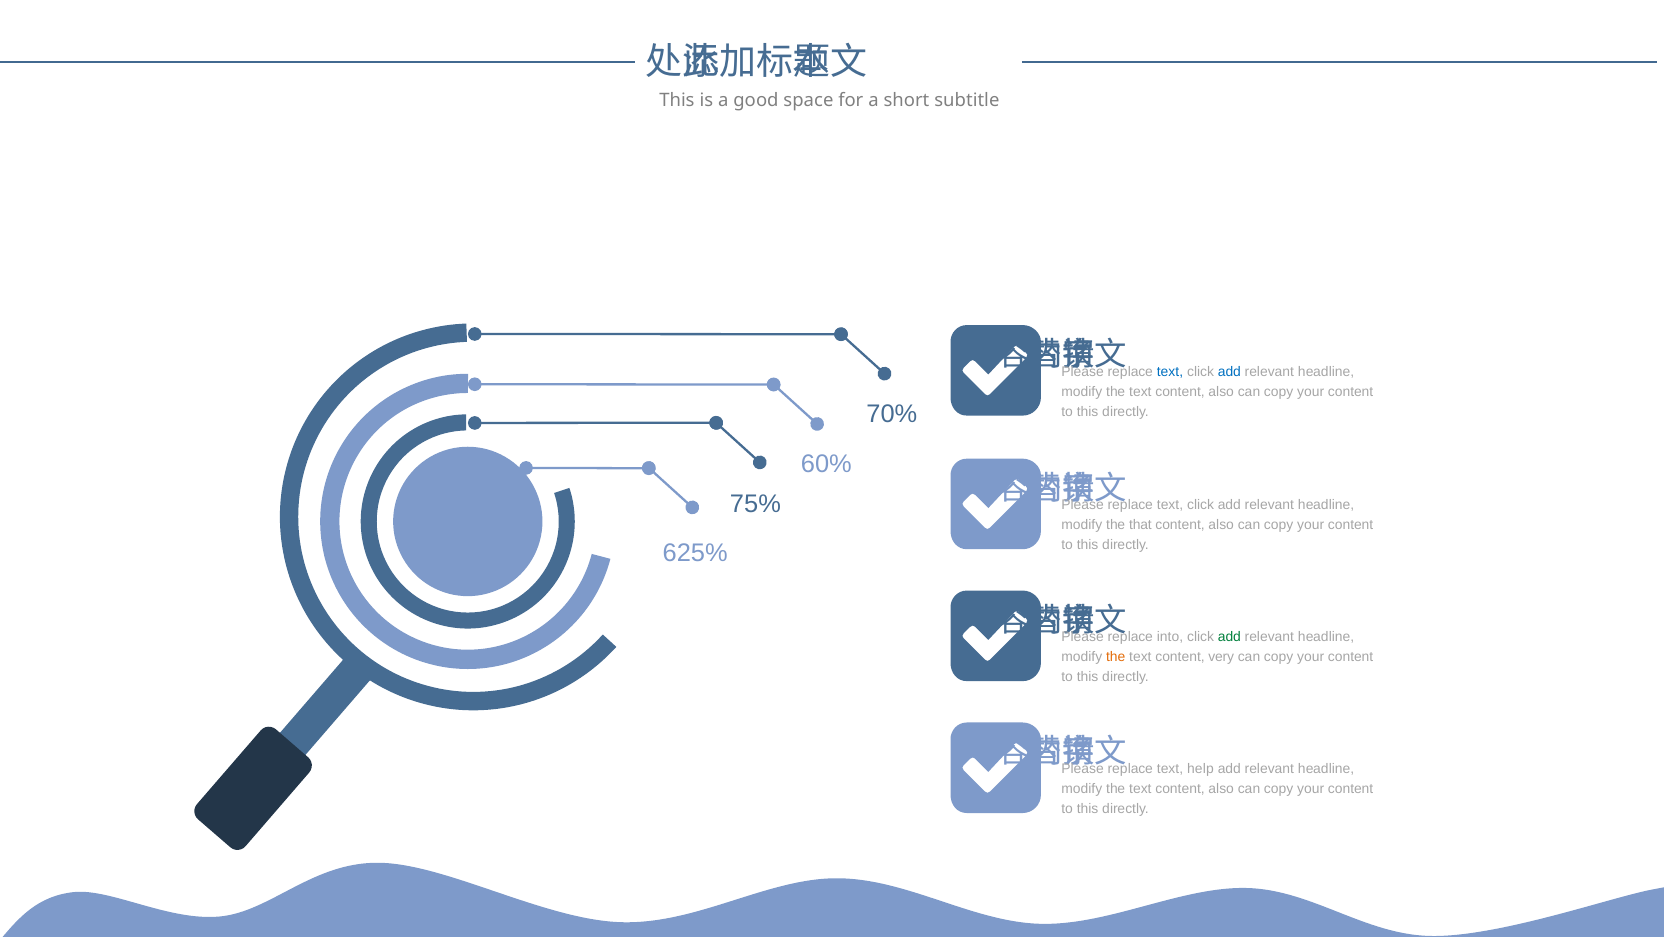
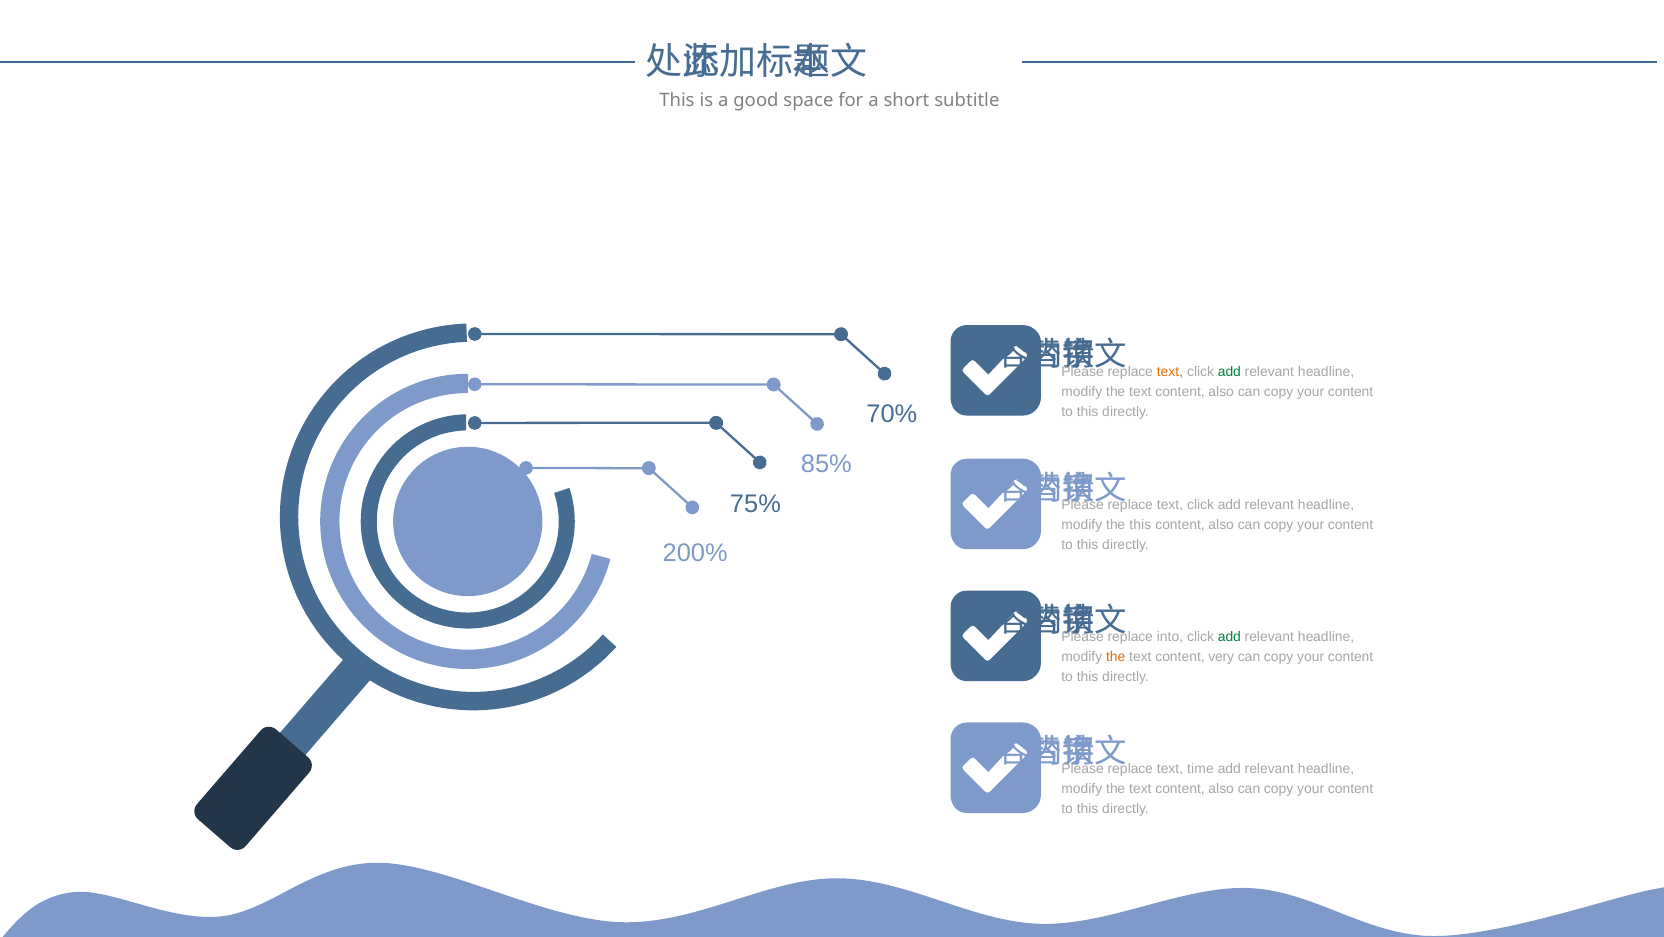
text at (1170, 371) colour: blue -> orange
add at (1229, 371) colour: blue -> green
60%: 60% -> 85%
the that: that -> this
625%: 625% -> 200%
help: help -> time
